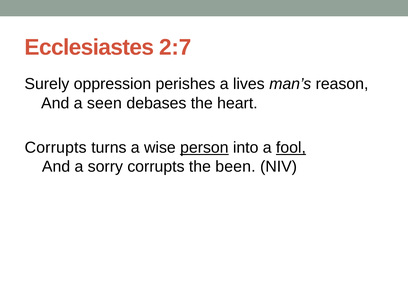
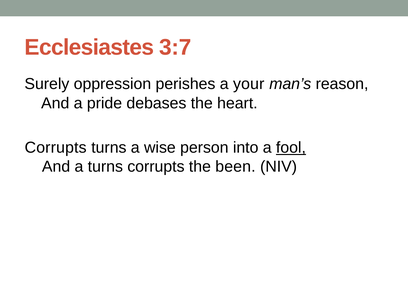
2:7: 2:7 -> 3:7
lives: lives -> your
seen: seen -> pride
person underline: present -> none
a sorry: sorry -> turns
